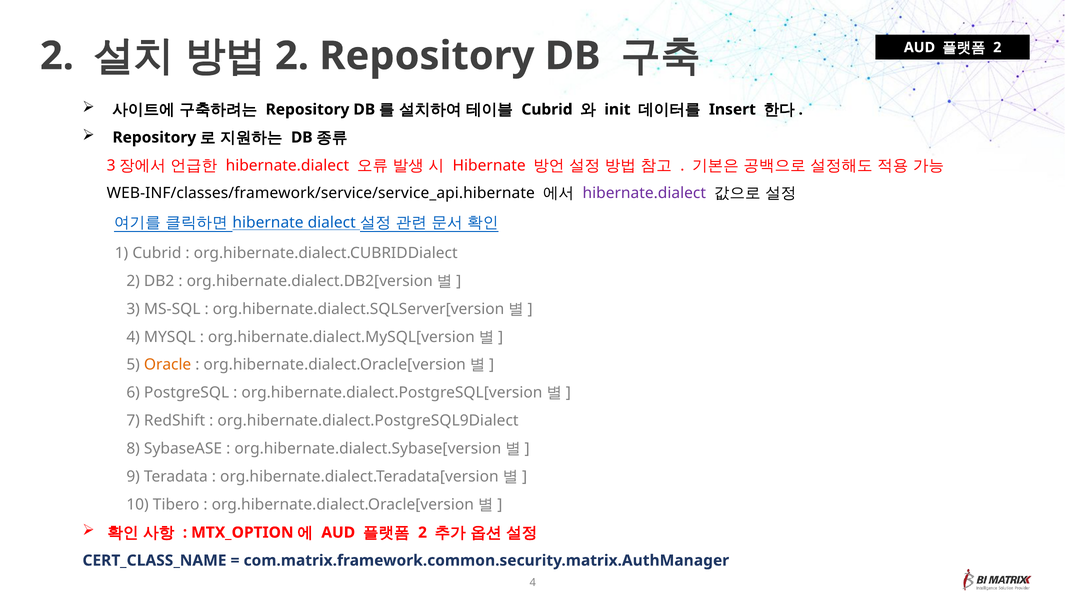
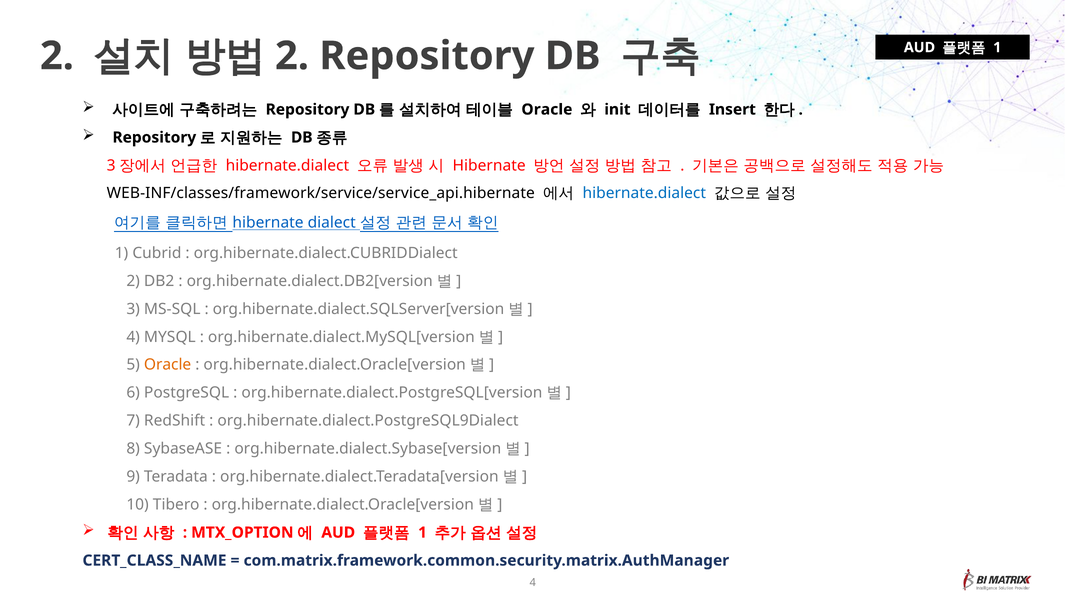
2 at (997, 47): 2 -> 1
Cubrid at (547, 109): Cubrid -> Oracle
hibernate.dialect at (644, 193) colour: purple -> blue
2 at (423, 533): 2 -> 1
